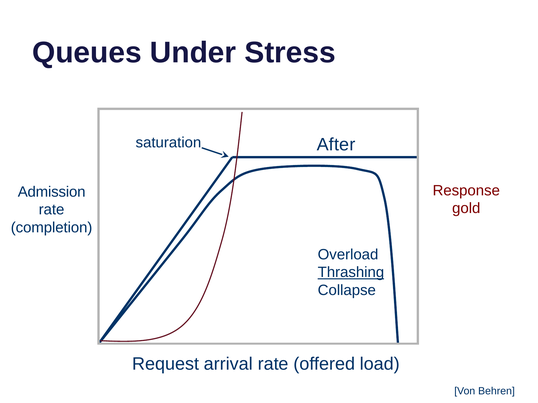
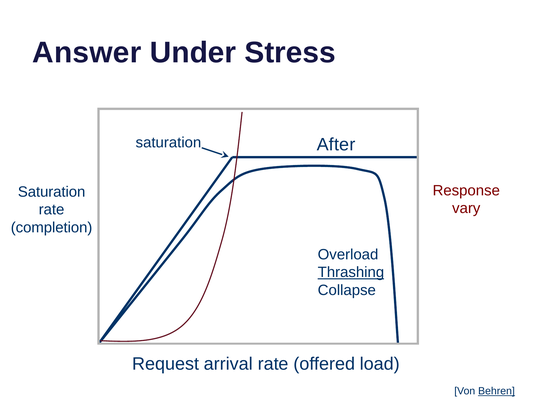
Queues: Queues -> Answer
Admission at (52, 192): Admission -> Saturation
gold: gold -> vary
Behren underline: none -> present
